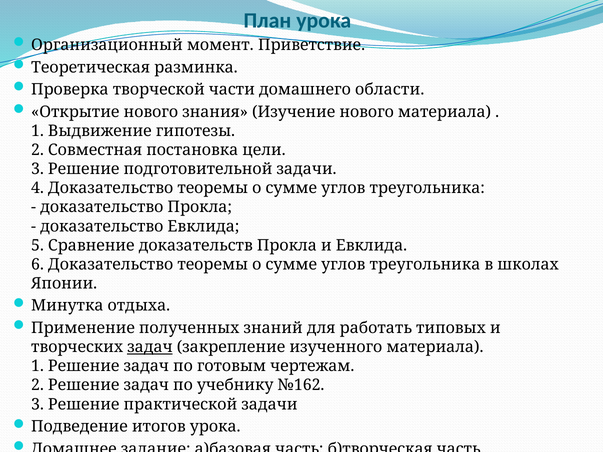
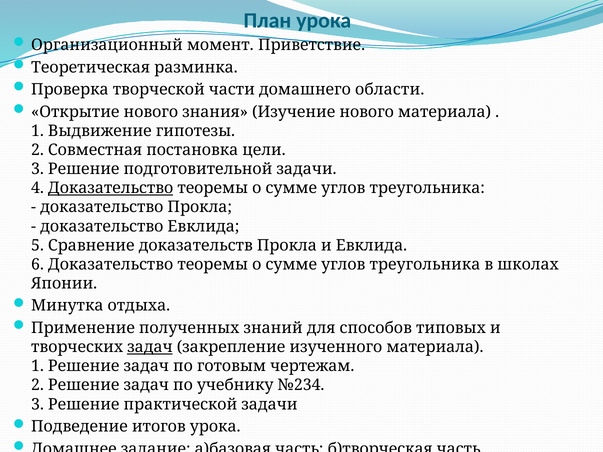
Доказательство at (111, 188) underline: none -> present
работать: работать -> способов
№162: №162 -> №234
